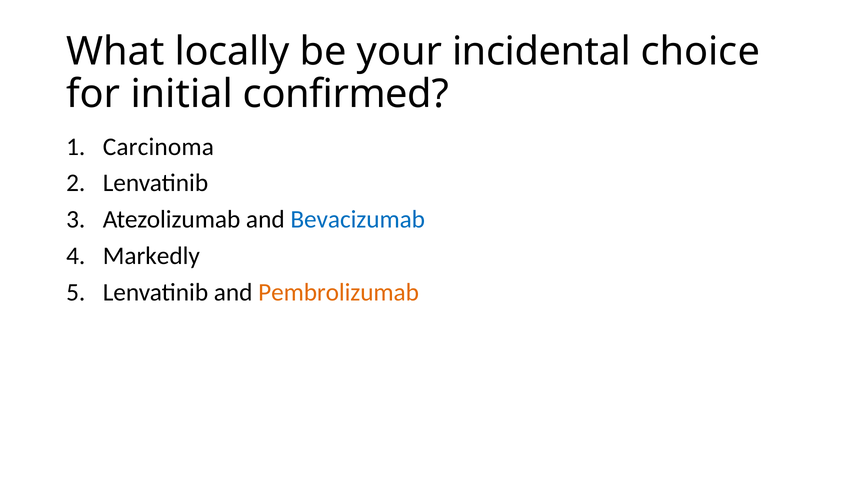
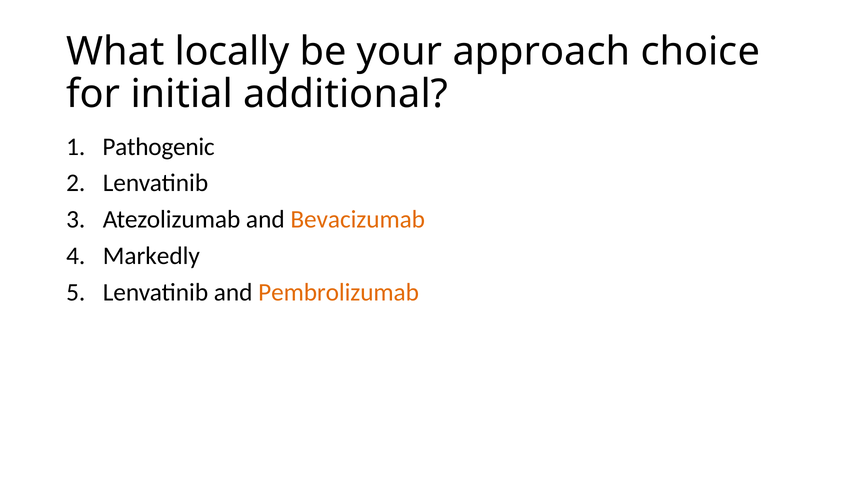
incidental: incidental -> approach
confirmed: confirmed -> additional
Carcinoma: Carcinoma -> Pathogenic
Bevacizumab colour: blue -> orange
